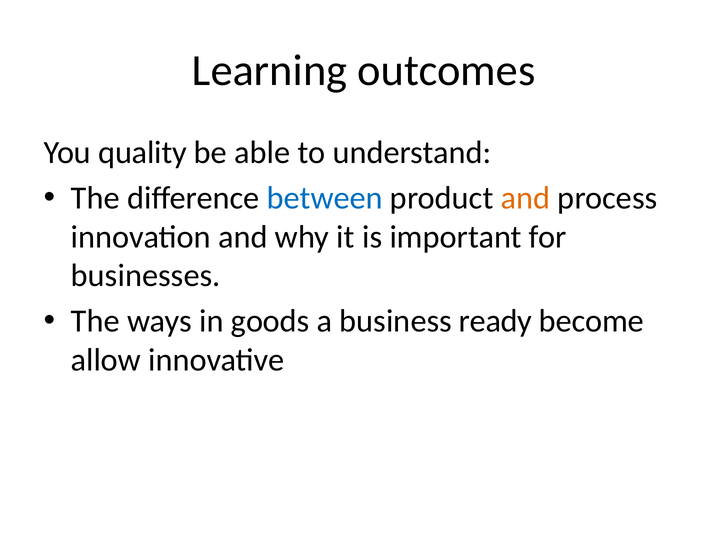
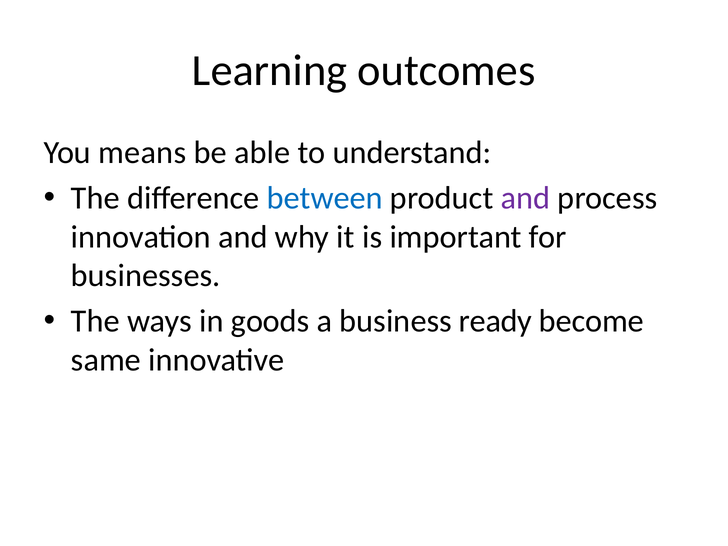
quality: quality -> means
and at (525, 198) colour: orange -> purple
allow: allow -> same
